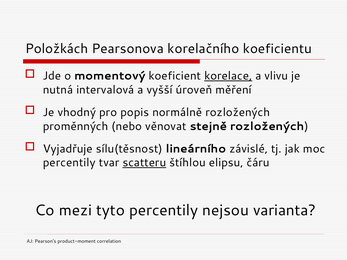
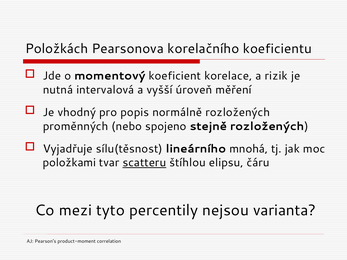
korelace underline: present -> none
vlivu: vlivu -> rizik
věnovat: věnovat -> spojeno
závislé: závislé -> mnohá
percentily at (69, 163): percentily -> položkami
